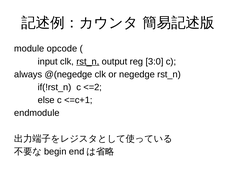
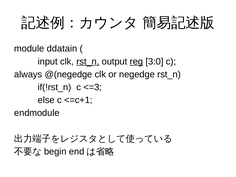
opcode: opcode -> ddatain
reg underline: none -> present
<=2: <=2 -> <=3
